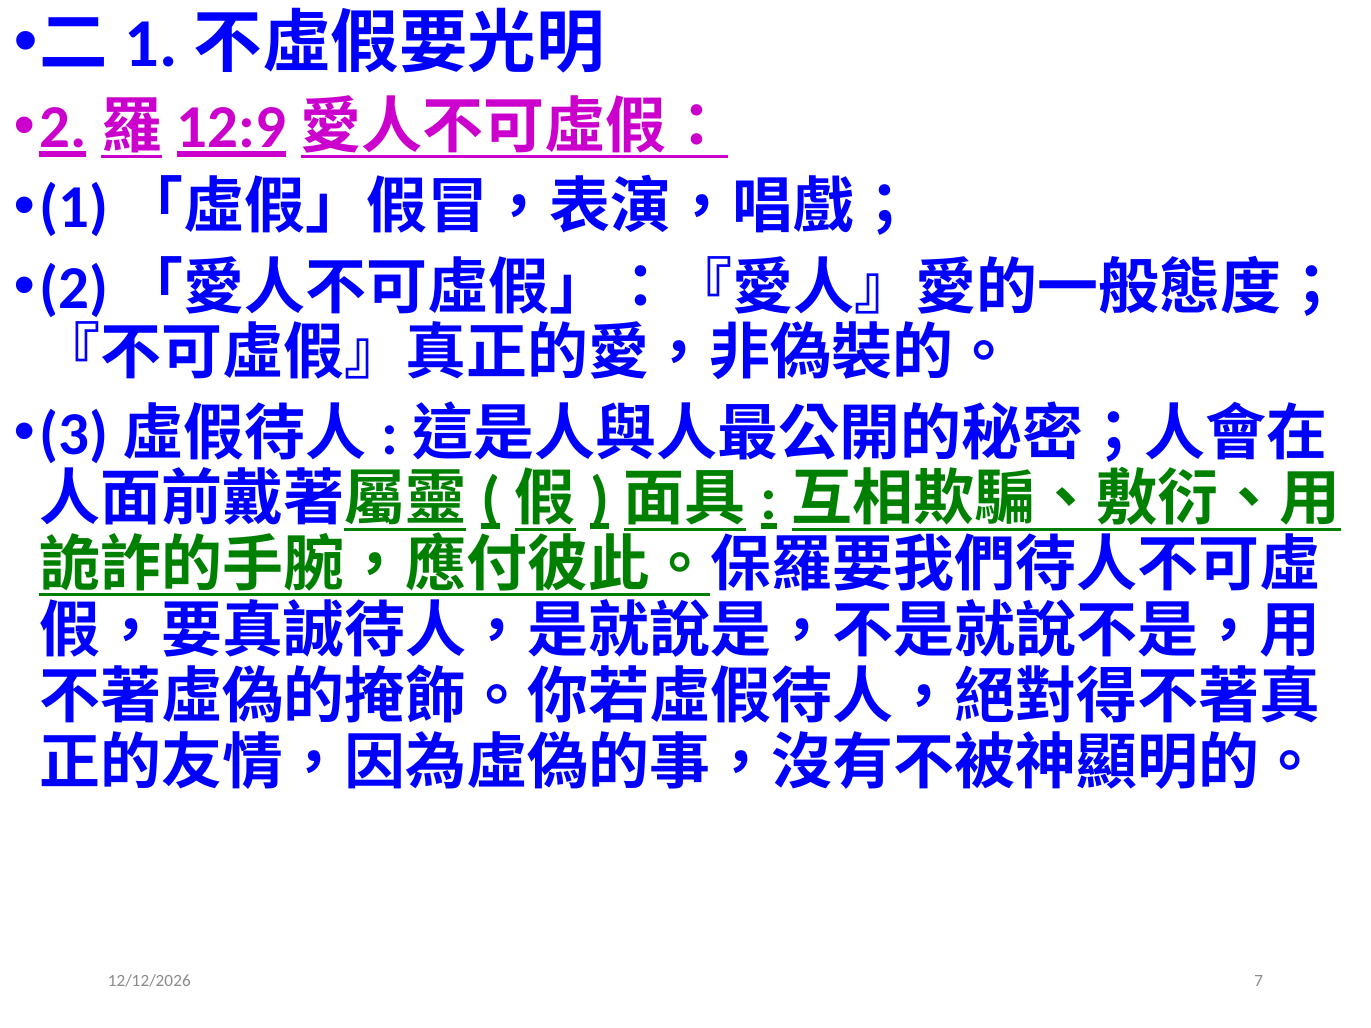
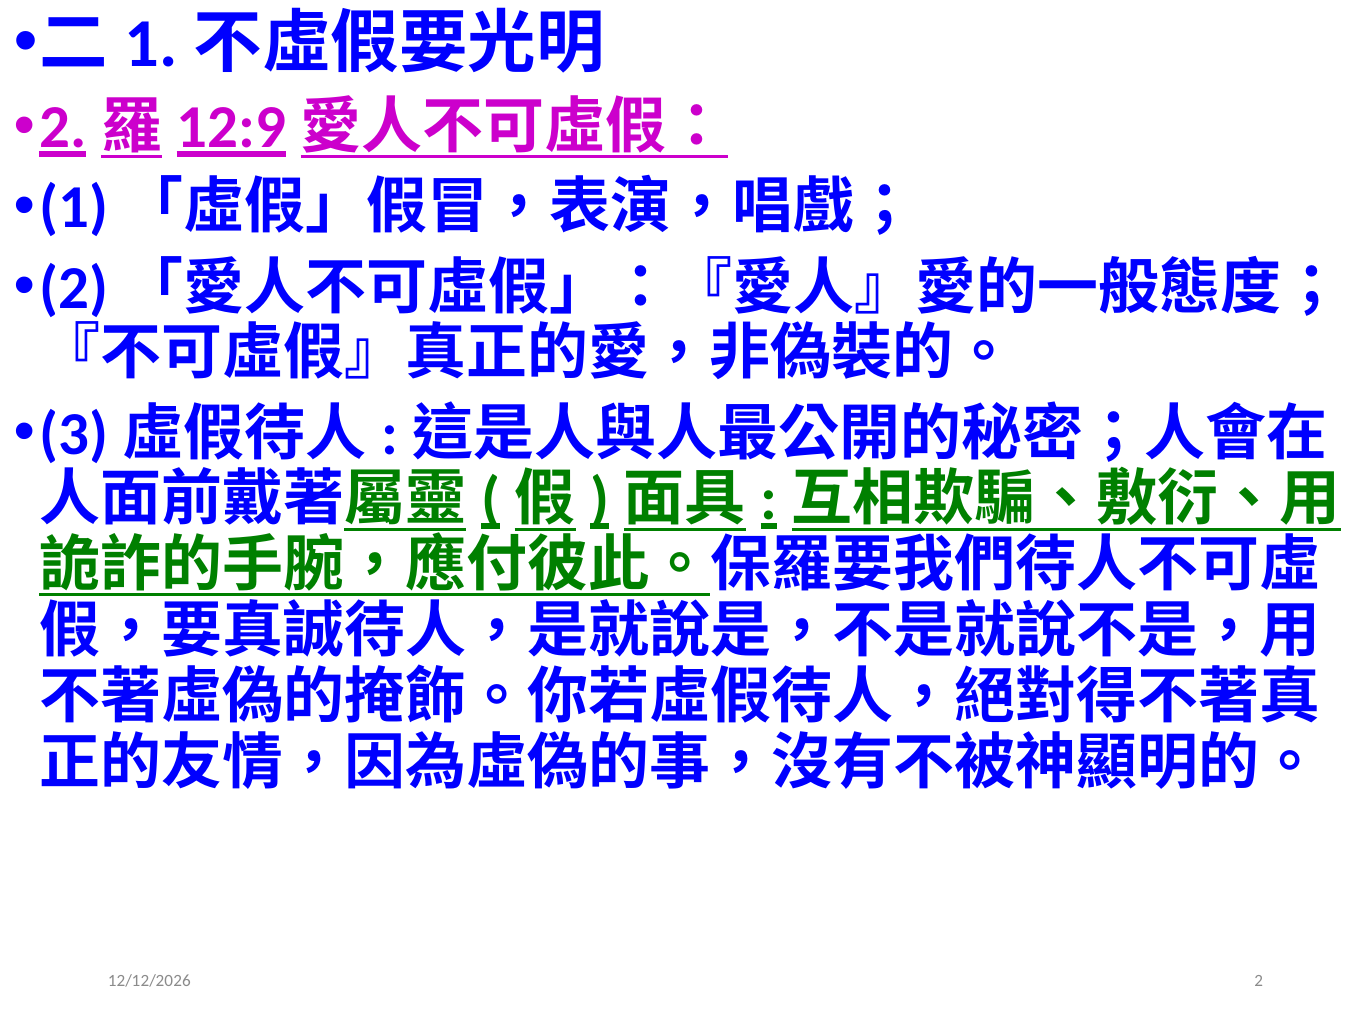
7: 7 -> 2
